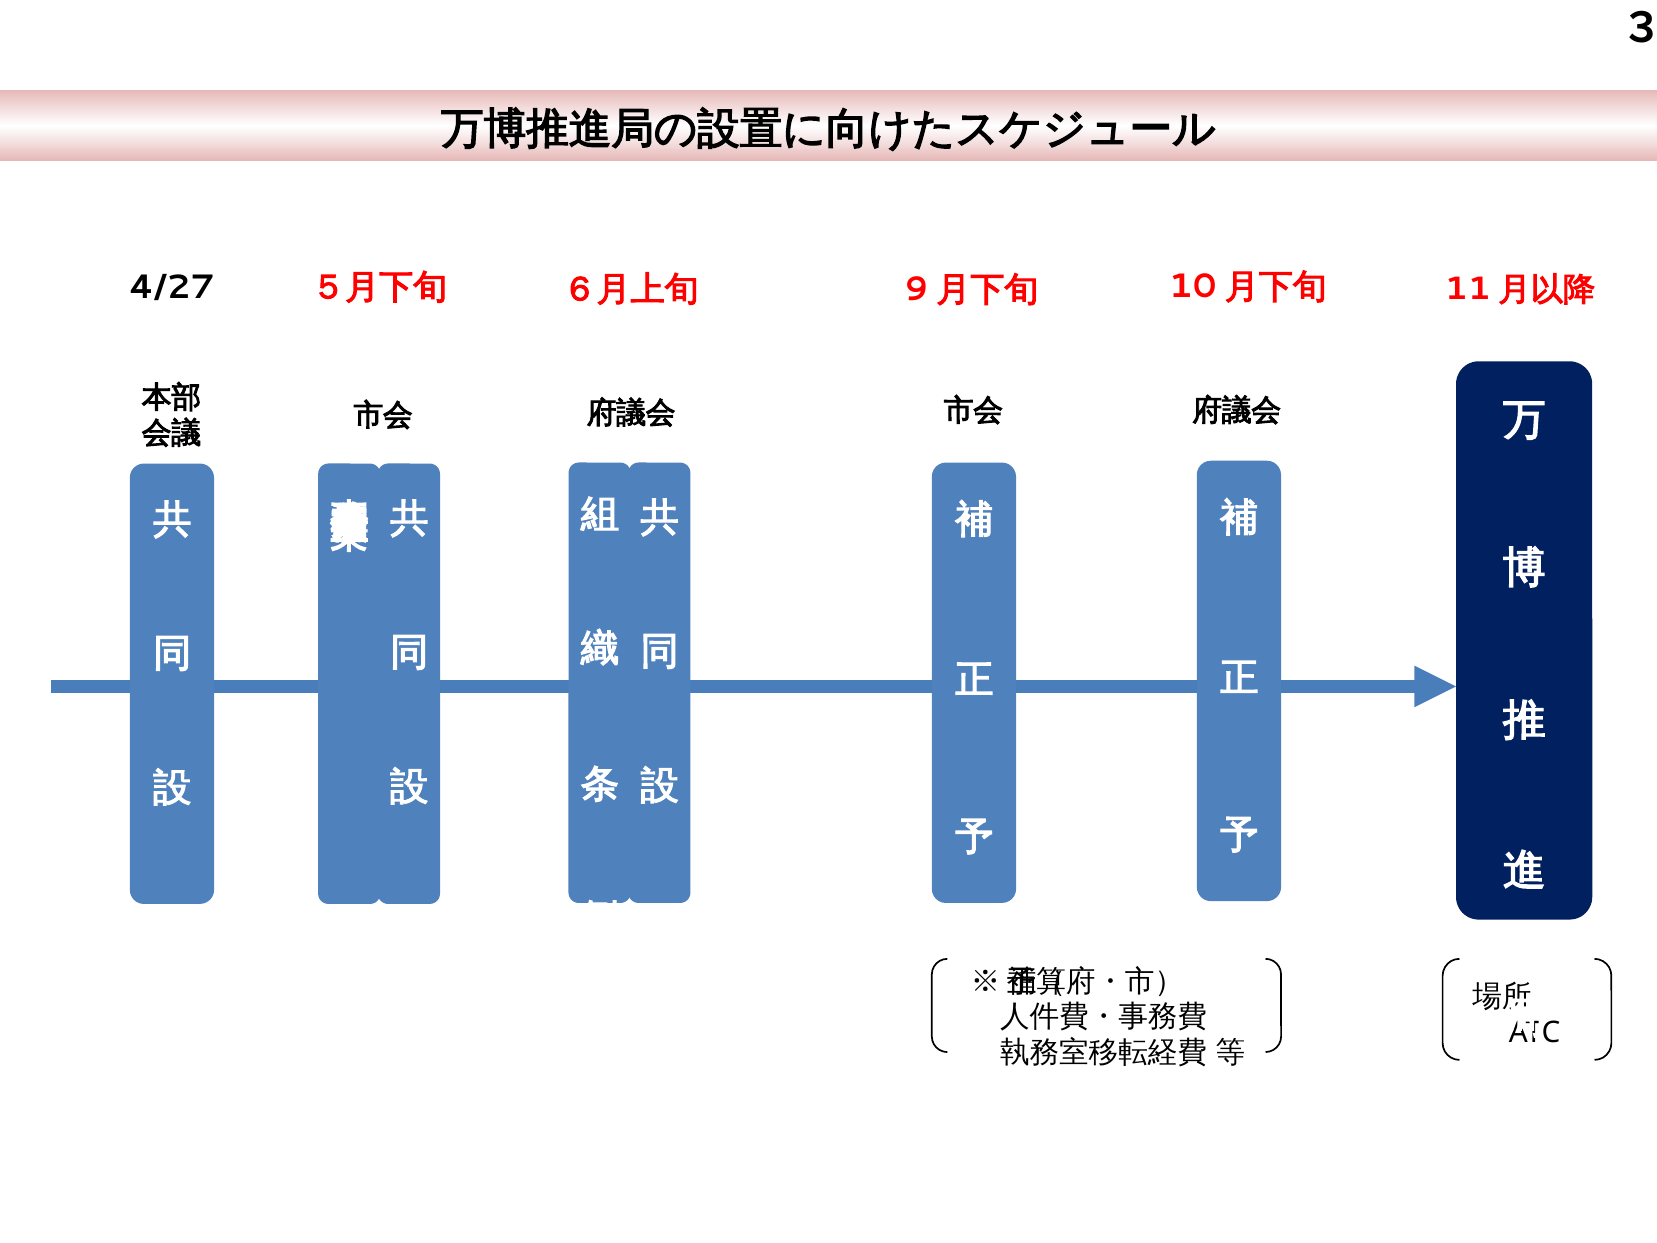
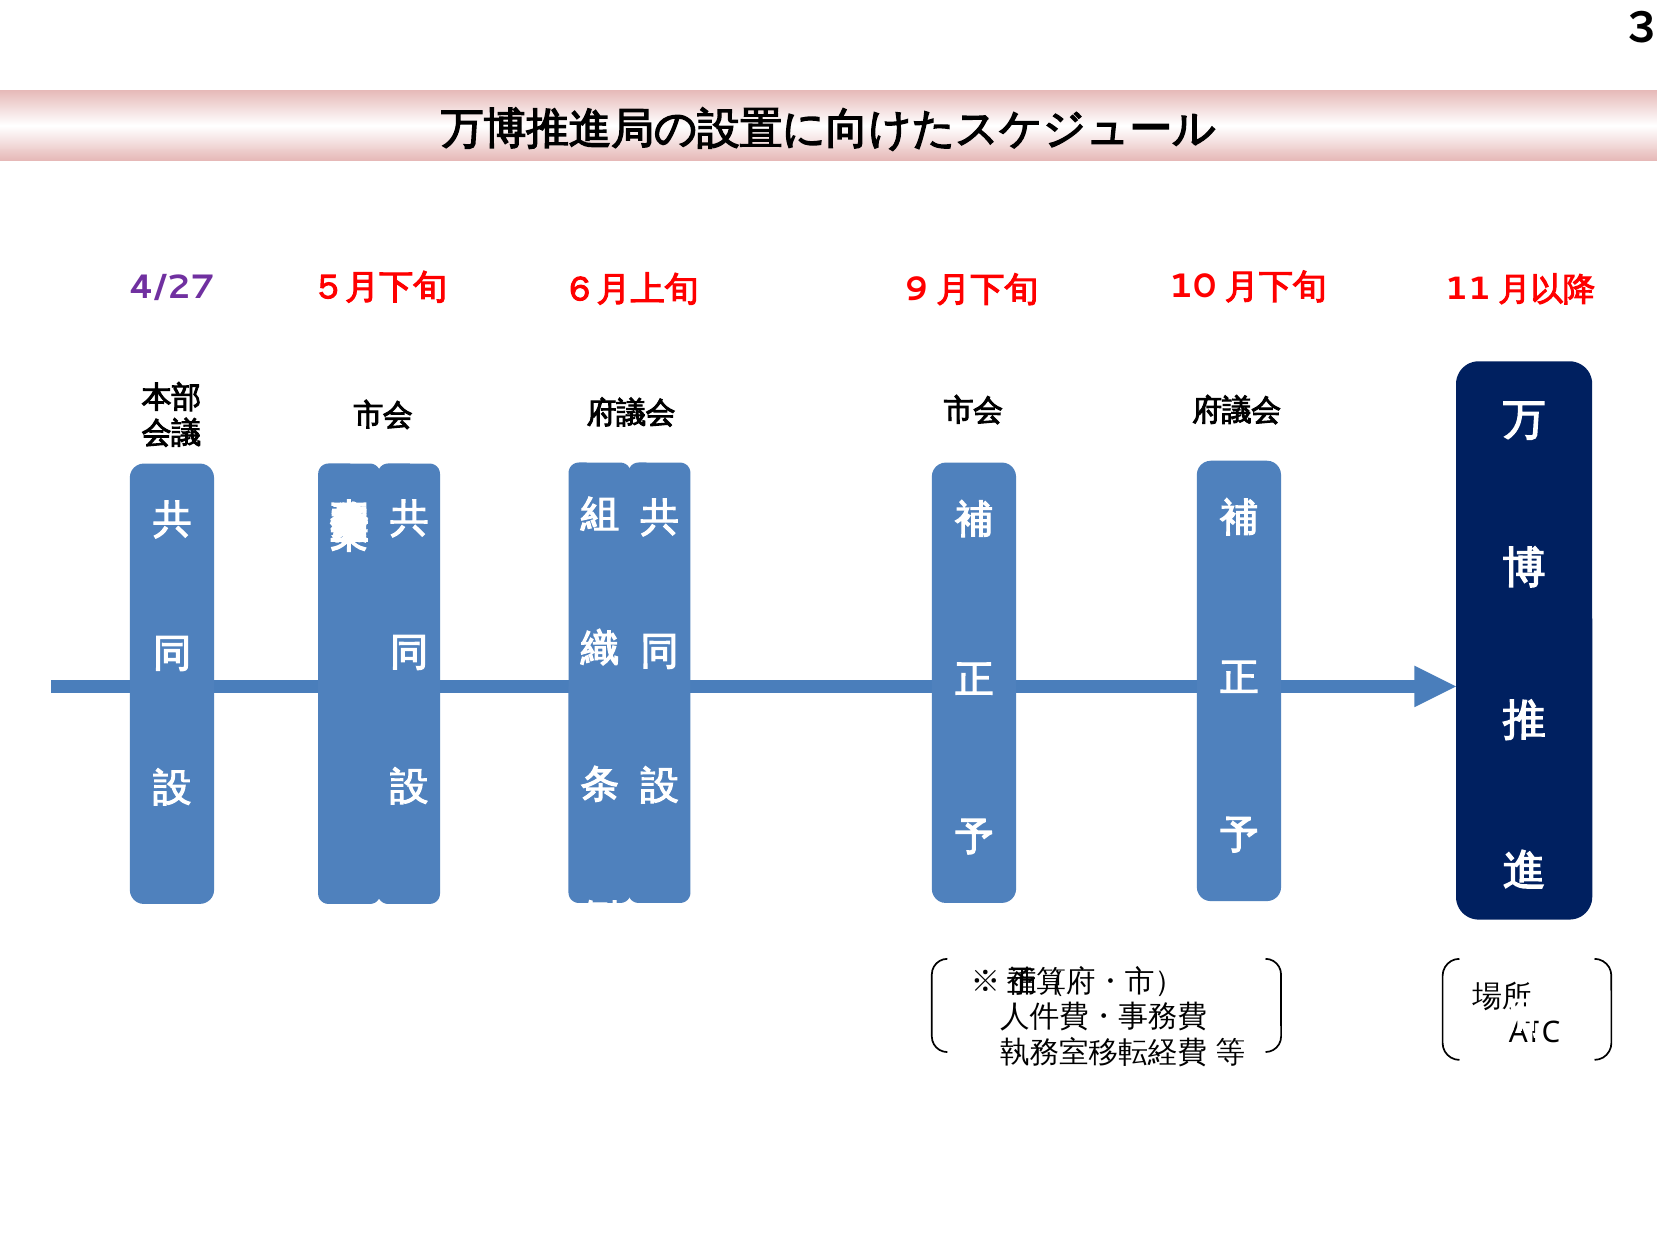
4/27 colour: black -> purple
